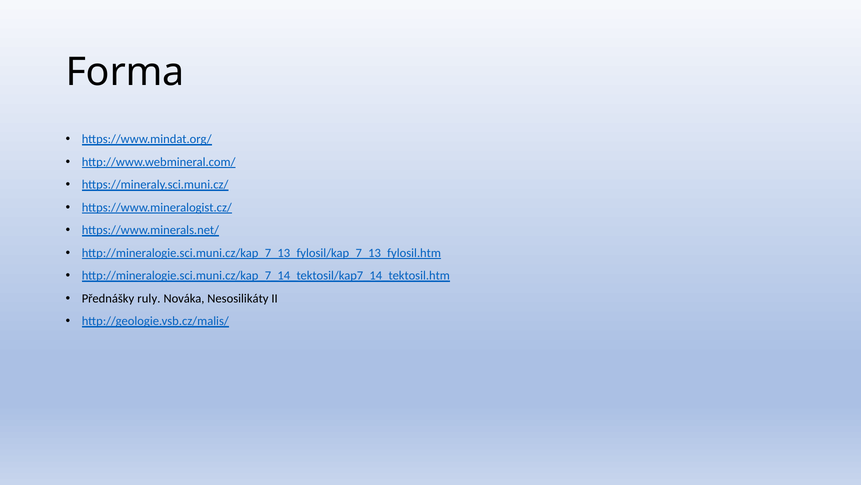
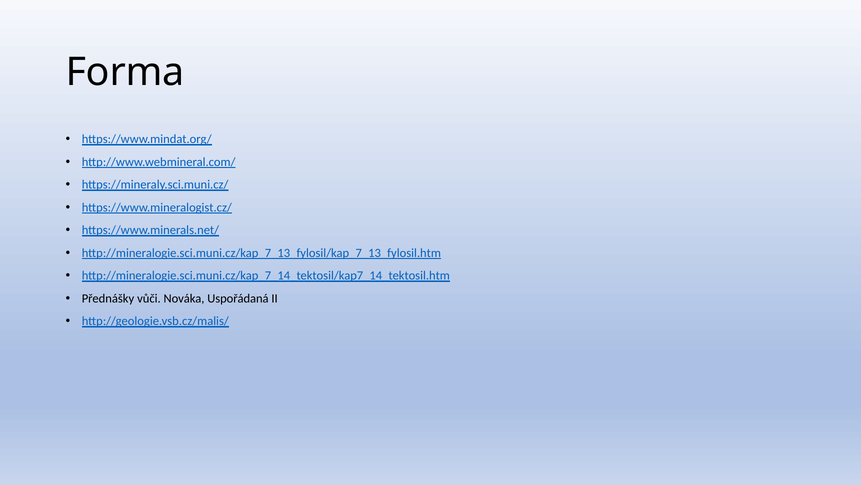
ruly: ruly -> vůči
Nesosilikáty: Nesosilikáty -> Uspořádaná
